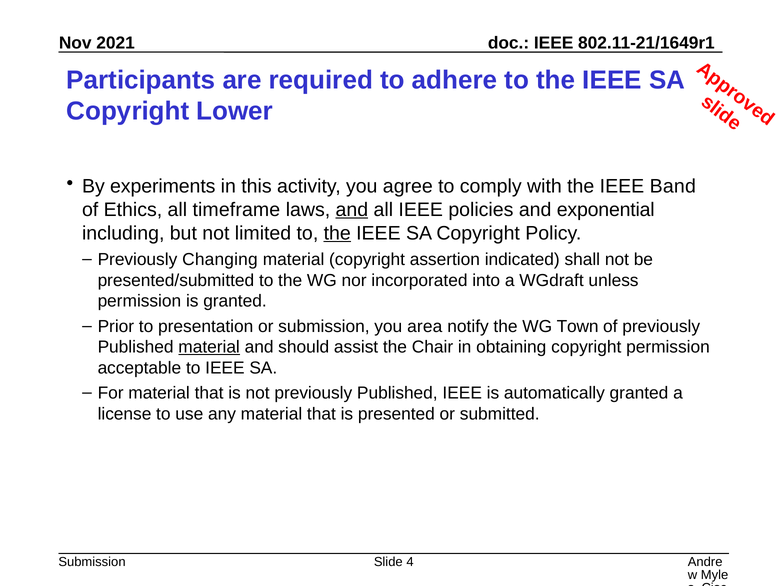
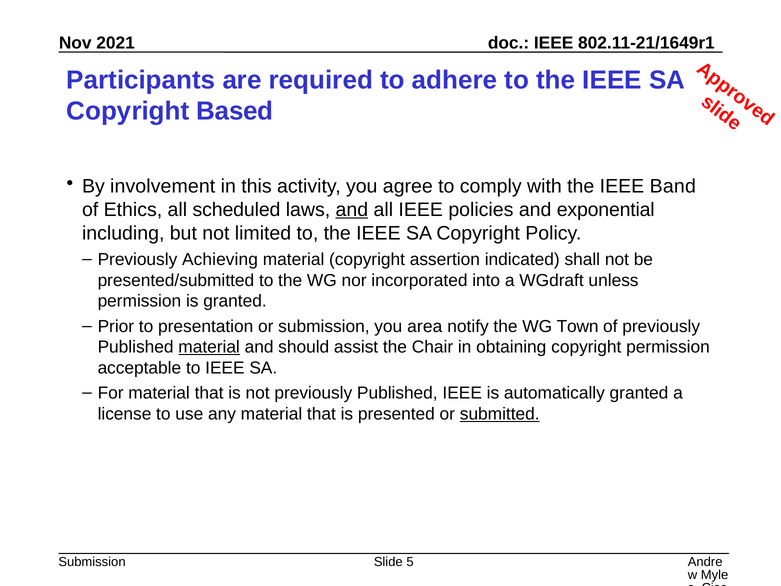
Lower: Lower -> Based
experiments: experiments -> involvement
timeframe: timeframe -> scheduled
the at (337, 233) underline: present -> none
Changing: Changing -> Achieving
submitted underline: none -> present
4: 4 -> 5
